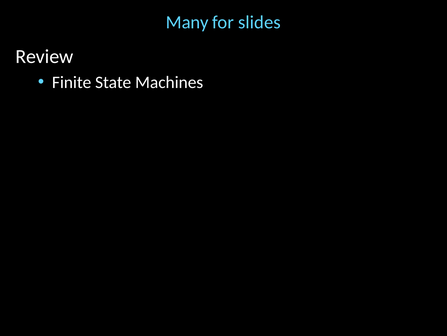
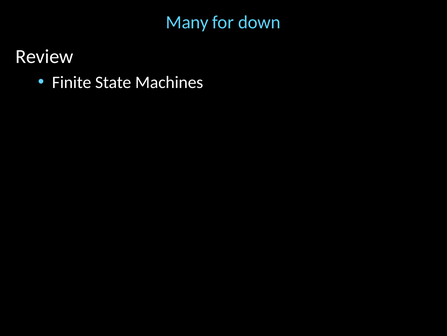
slides: slides -> down
